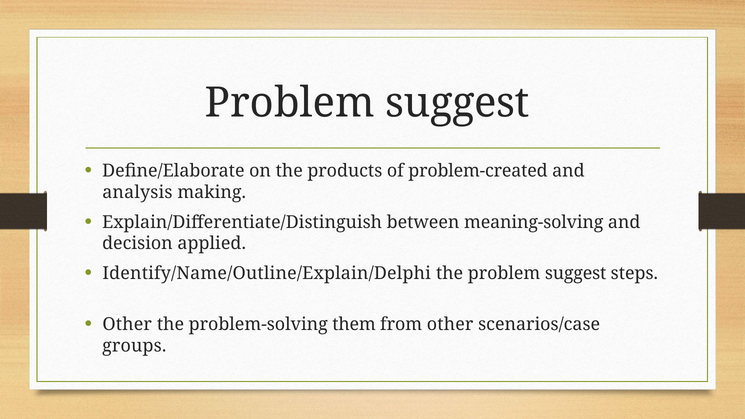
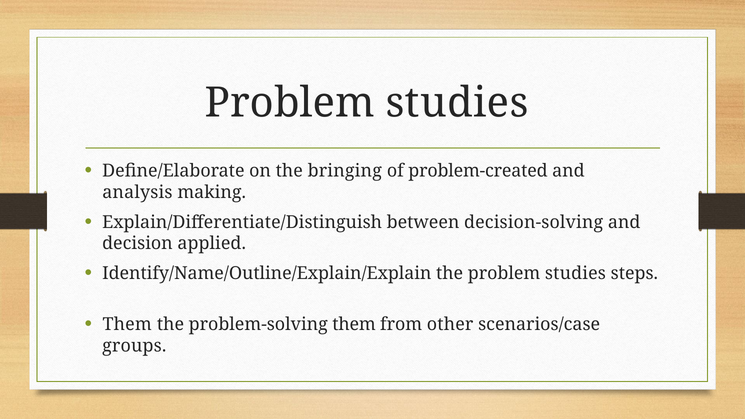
suggest at (457, 103): suggest -> studies
products: products -> bringing
meaning-solving: meaning-solving -> decision-solving
Identify/Name/Outline/Explain/Delphi: Identify/Name/Outline/Explain/Delphi -> Identify/Name/Outline/Explain/Explain
the problem suggest: suggest -> studies
Other at (127, 325): Other -> Them
